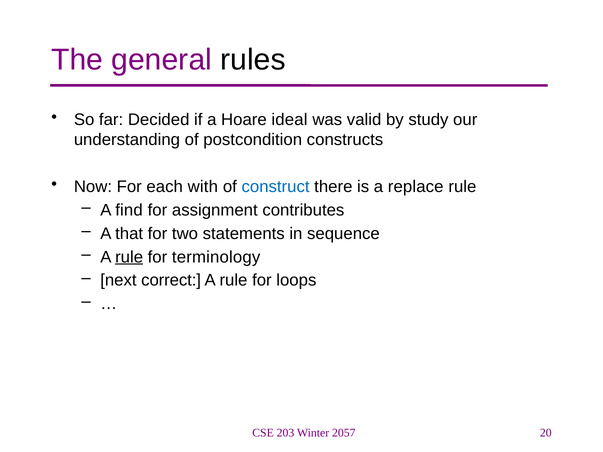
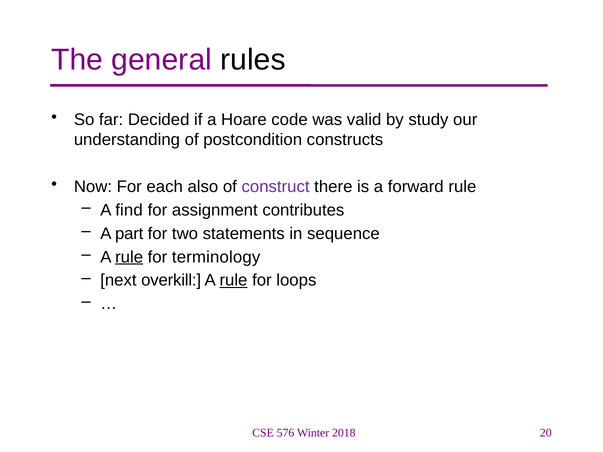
ideal: ideal -> code
with: with -> also
construct colour: blue -> purple
replace: replace -> forward
that: that -> part
correct: correct -> overkill
rule at (233, 281) underline: none -> present
203: 203 -> 576
2057: 2057 -> 2018
